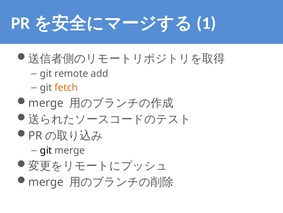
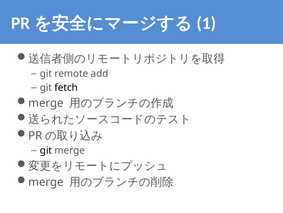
fetch colour: orange -> black
